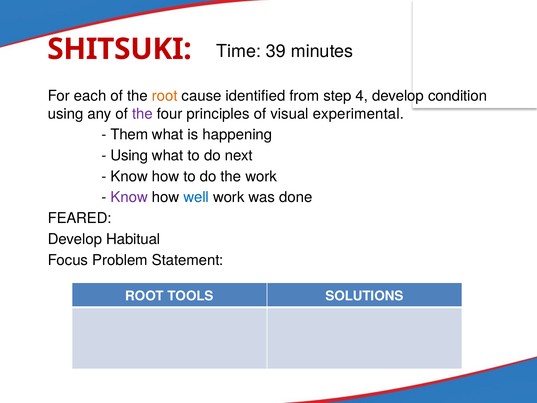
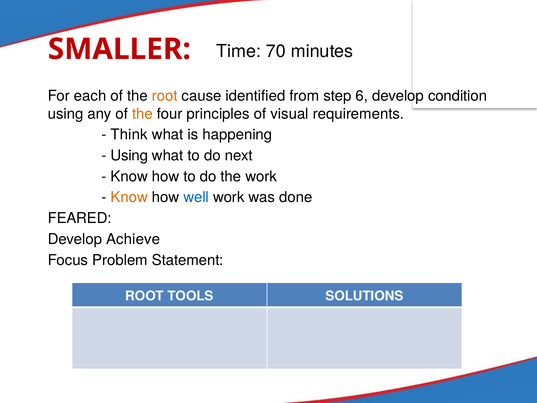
SHITSUKI: SHITSUKI -> SMALLER
39: 39 -> 70
4: 4 -> 6
the at (142, 114) colour: purple -> orange
experimental: experimental -> requirements
Them: Them -> Think
Know at (129, 197) colour: purple -> orange
Habitual: Habitual -> Achieve
